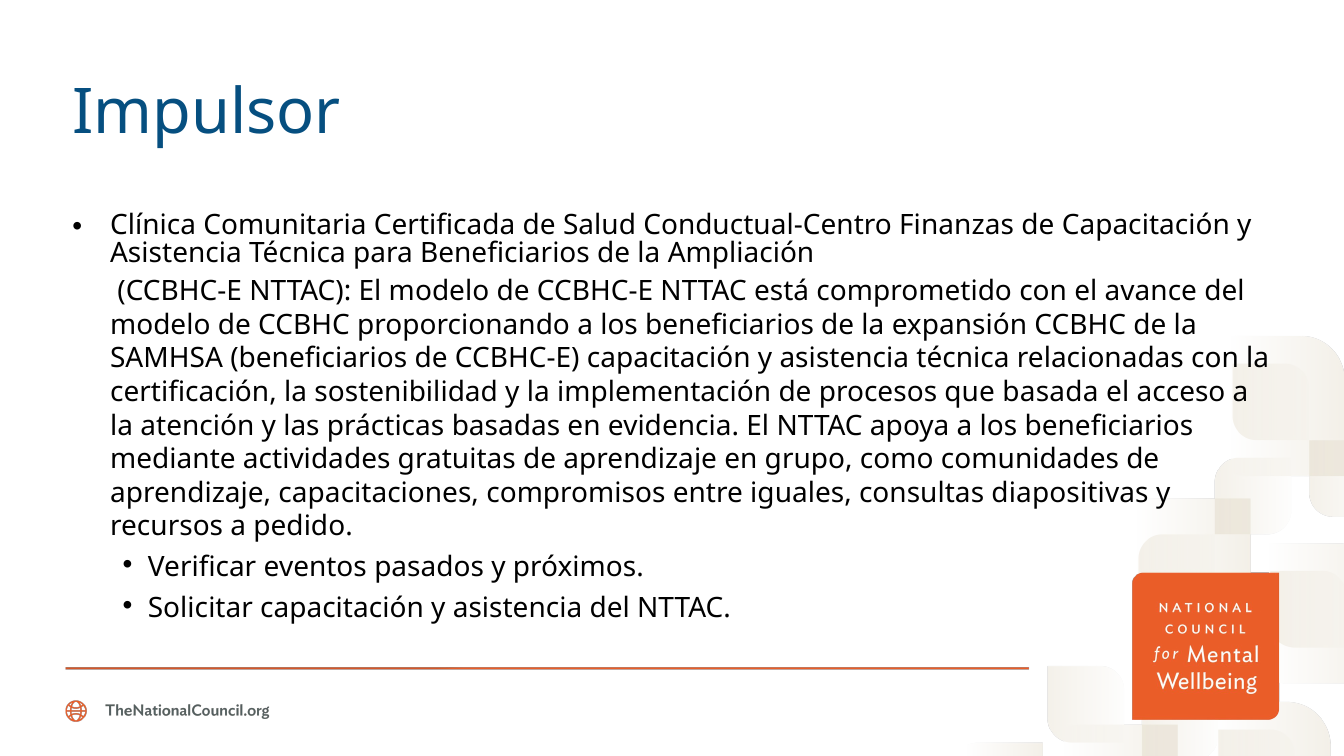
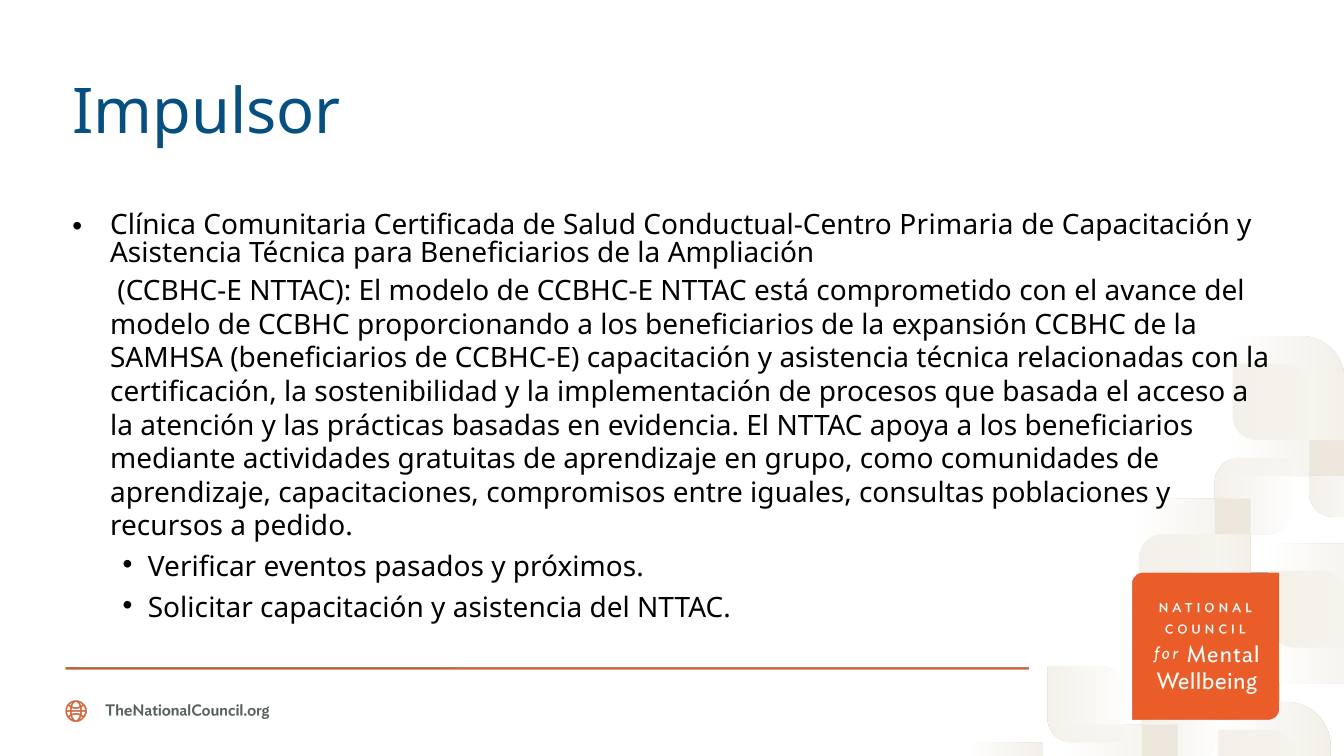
Finanzas: Finanzas -> Primaria
diapositivas: diapositivas -> poblaciones
